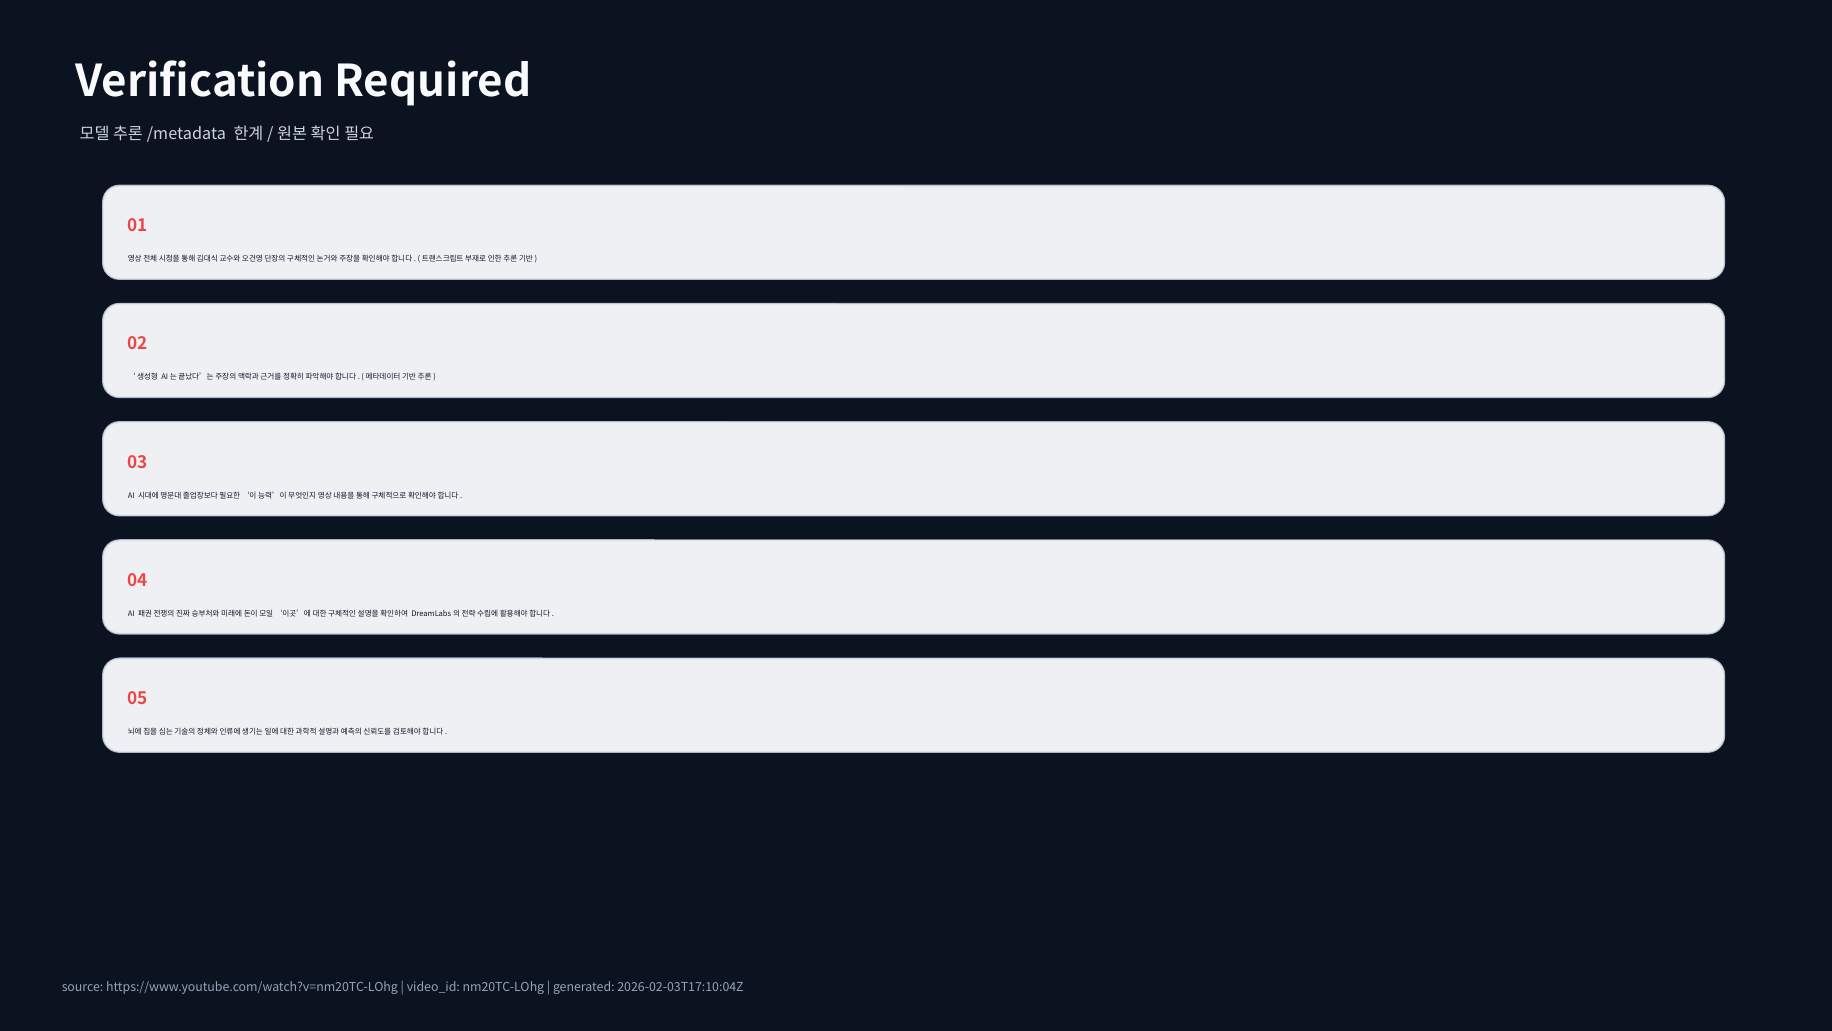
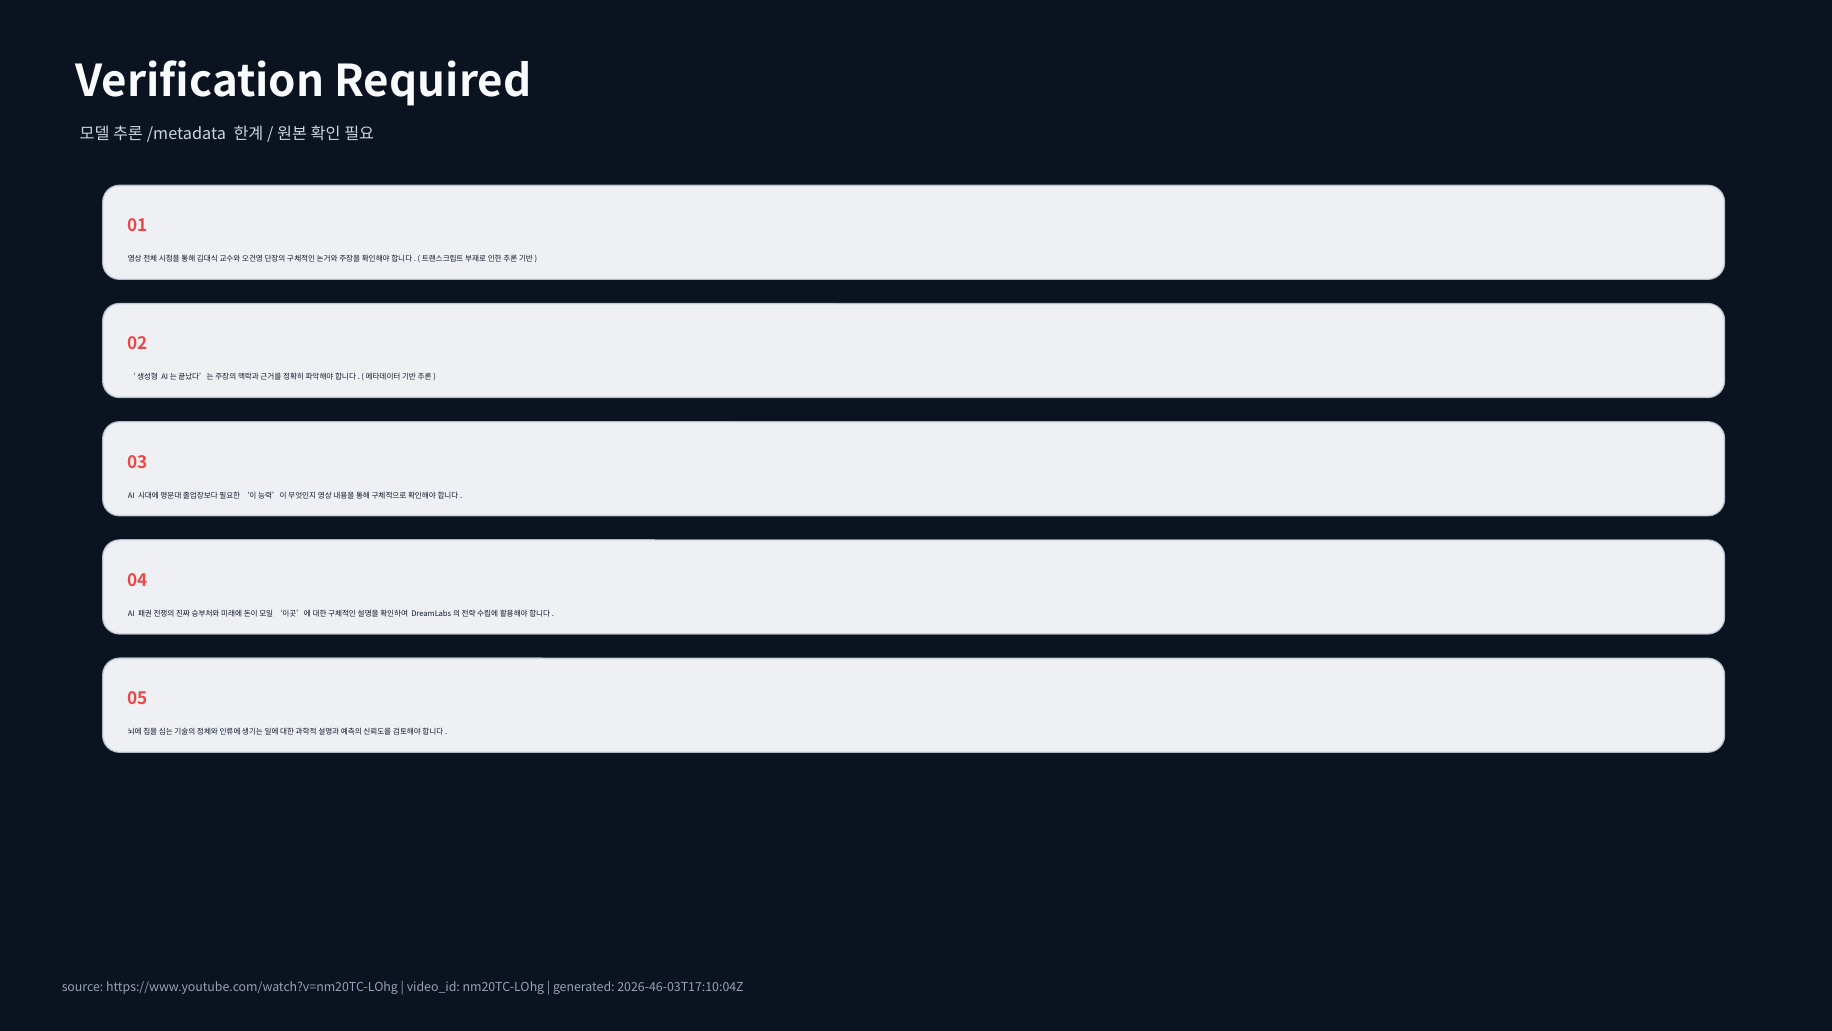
2026-02-03T17:10:04Z: 2026-02-03T17:10:04Z -> 2026-46-03T17:10:04Z
